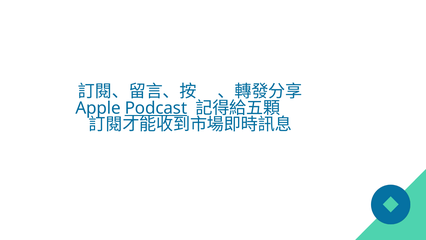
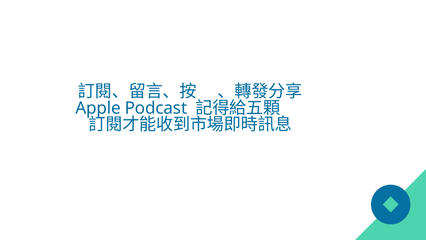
Podcast underline: present -> none
